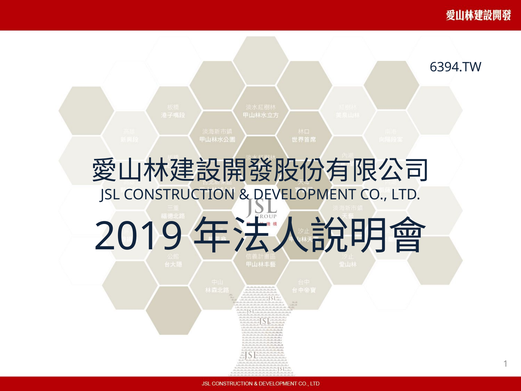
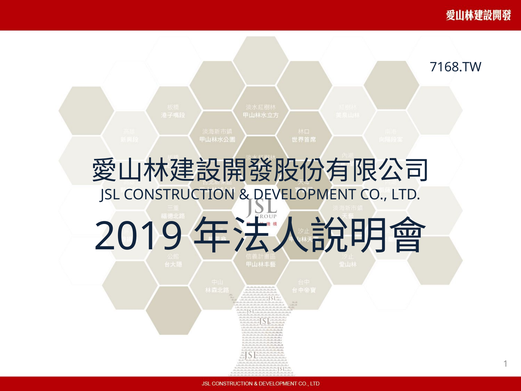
6394.TW: 6394.TW -> 7168.TW
